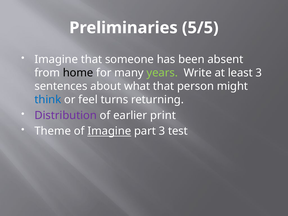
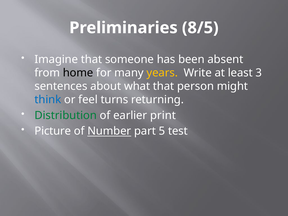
5/5: 5/5 -> 8/5
years colour: light green -> yellow
Distribution colour: purple -> green
Theme: Theme -> Picture
of Imagine: Imagine -> Number
part 3: 3 -> 5
